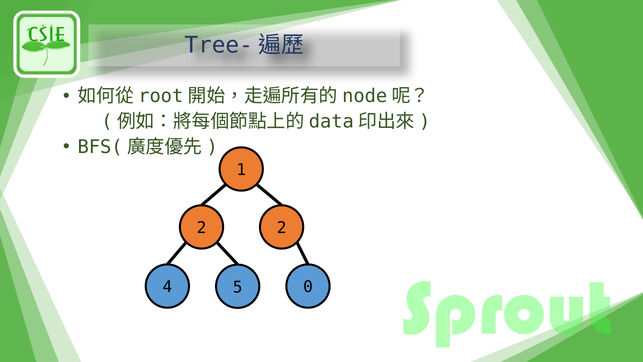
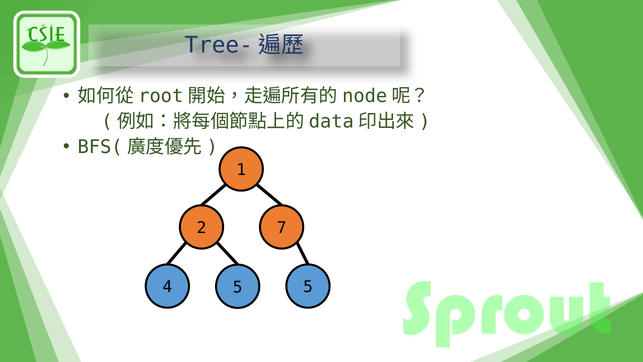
2 2: 2 -> 7
5 0: 0 -> 5
